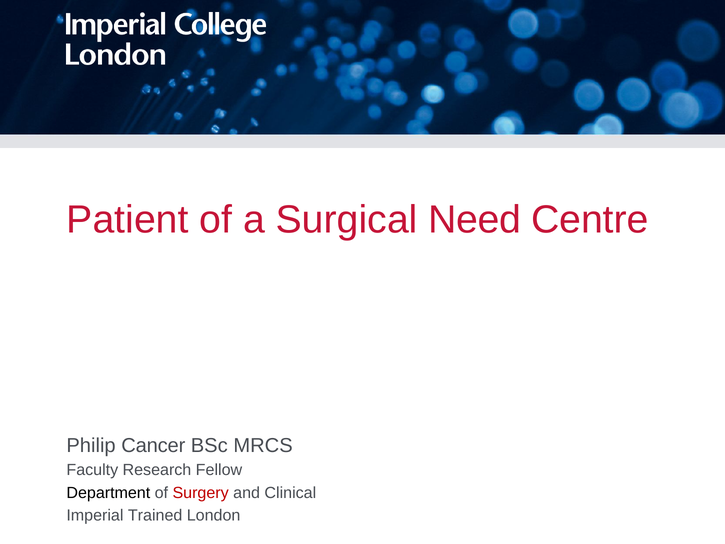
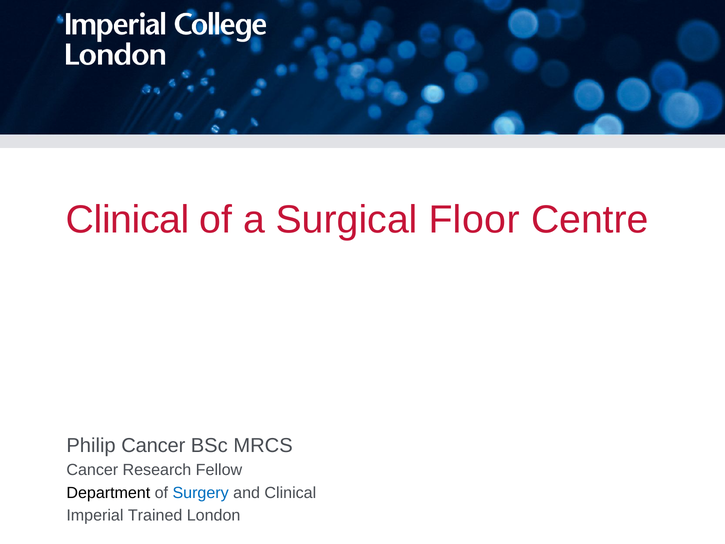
Patient at (128, 220): Patient -> Clinical
Need: Need -> Floor
Faculty at (92, 470): Faculty -> Cancer
Surgery colour: red -> blue
